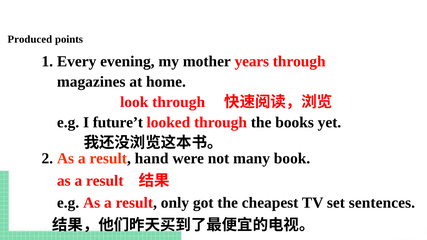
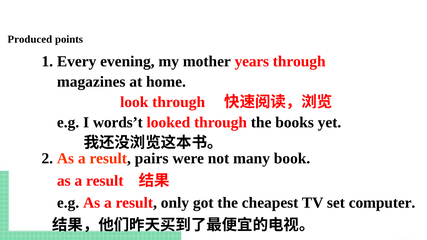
future’t: future’t -> words’t
hand: hand -> pairs
sentences: sentences -> computer
